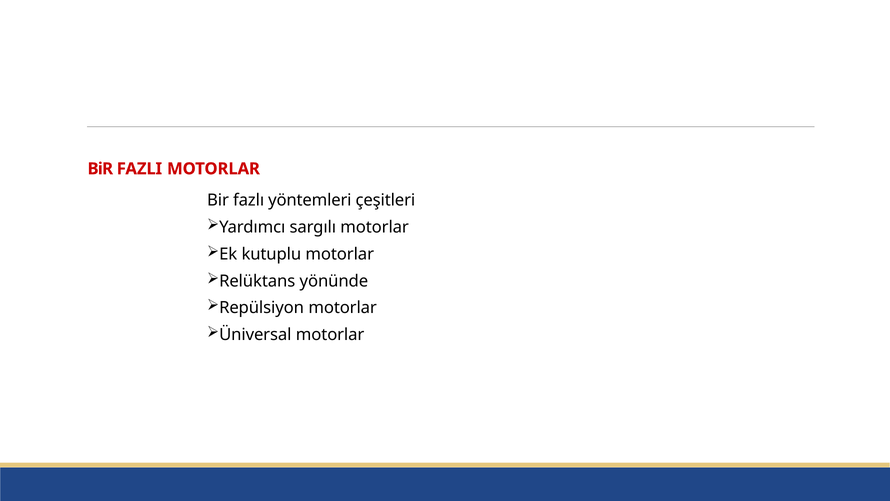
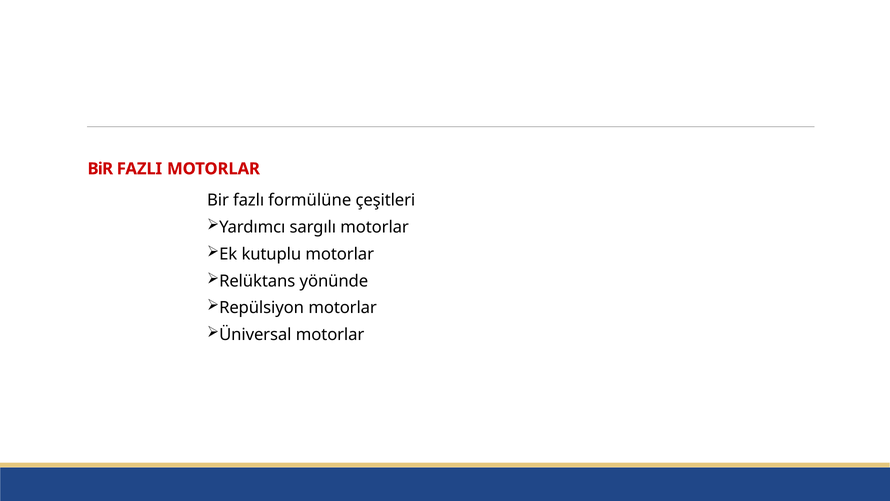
yöntemleri: yöntemleri -> formülüne
